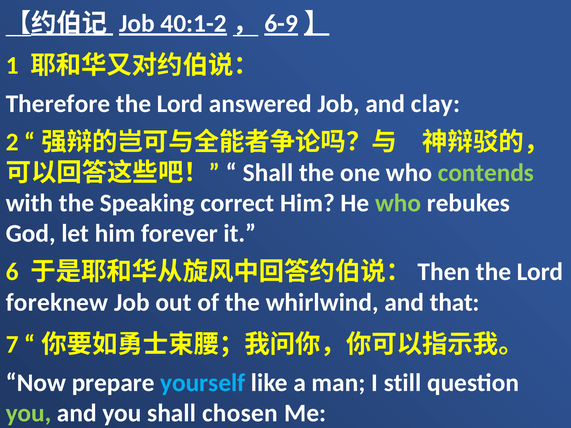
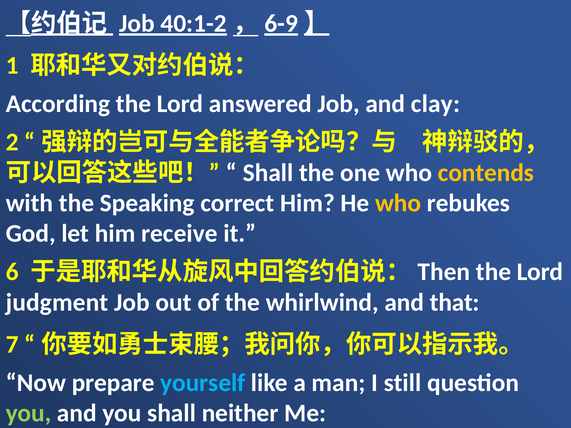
Therefore: Therefore -> According
contends colour: light green -> yellow
who at (398, 203) colour: light green -> yellow
forever: forever -> receive
foreknew: foreknew -> judgment
chosen: chosen -> neither
